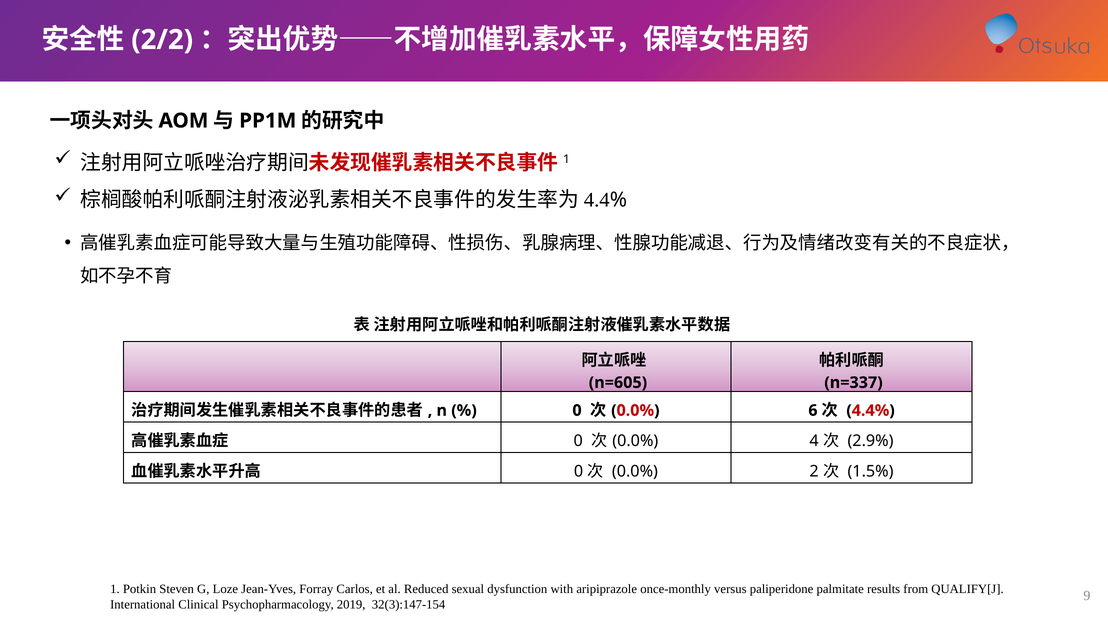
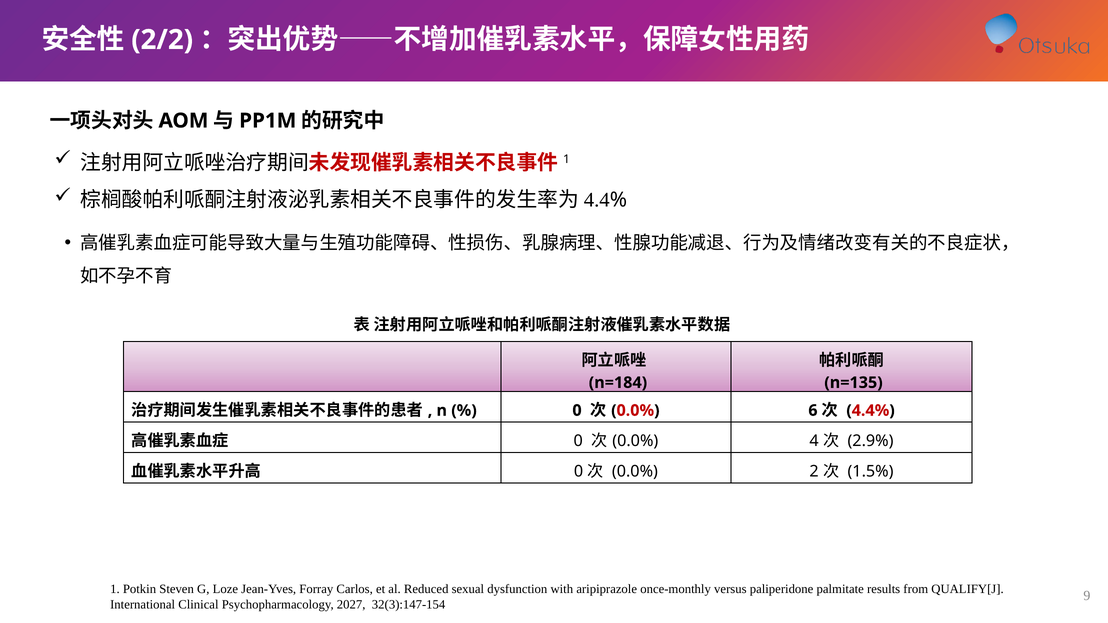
n=605: n=605 -> n=184
n=337: n=337 -> n=135
2019: 2019 -> 2027
